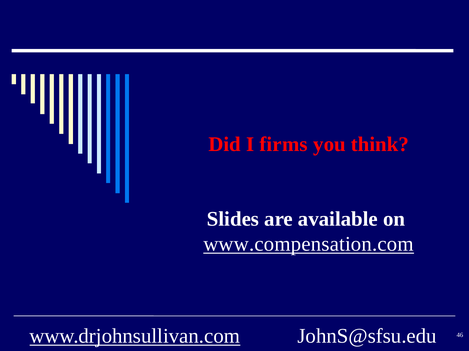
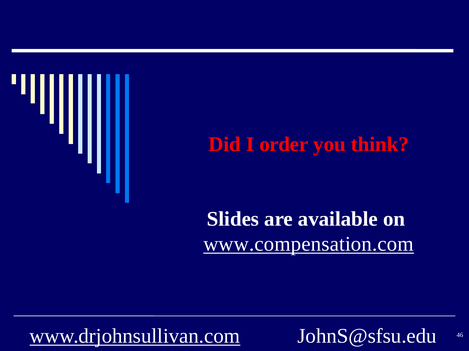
firms: firms -> order
